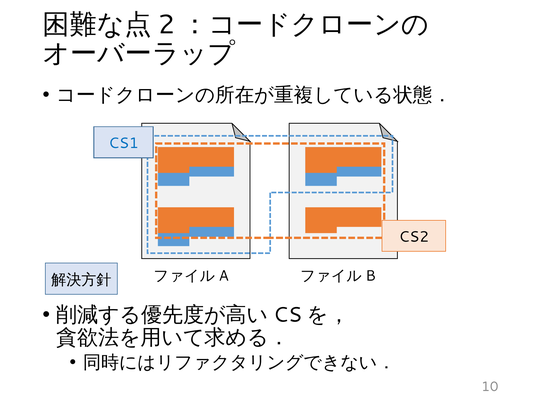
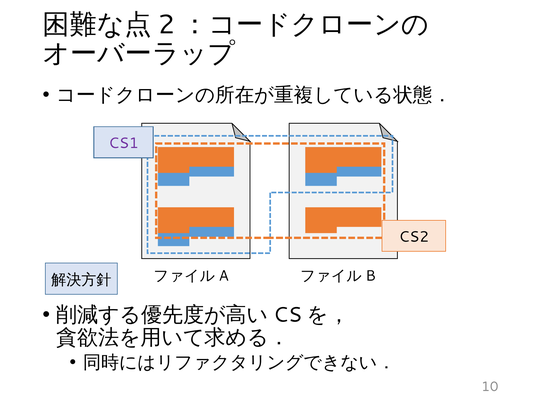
CS1 colour: blue -> purple
